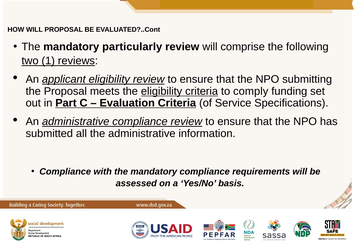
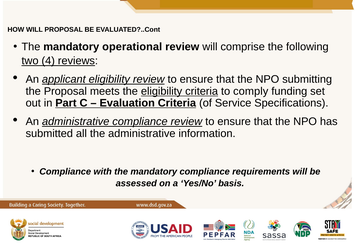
particularly: particularly -> operational
1: 1 -> 4
